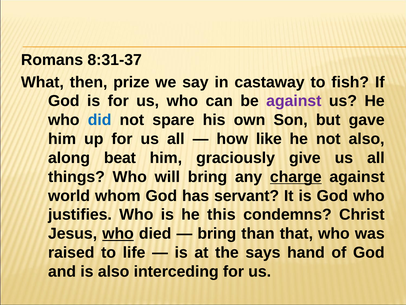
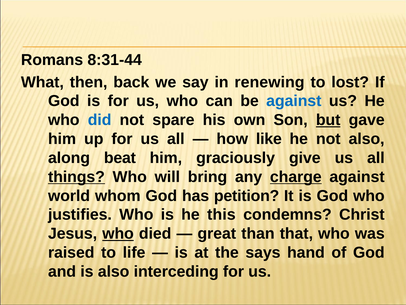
8:31-37: 8:31-37 -> 8:31-44
prize: prize -> back
castaway: castaway -> renewing
fish: fish -> lost
against at (294, 101) colour: purple -> blue
but underline: none -> present
things underline: none -> present
servant: servant -> petition
bring at (217, 233): bring -> great
